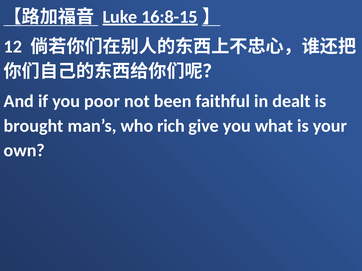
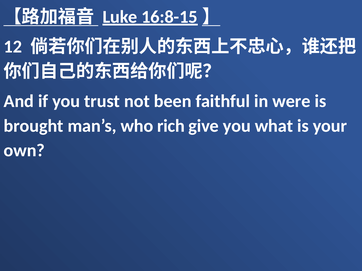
poor: poor -> trust
dealt: dealt -> were
